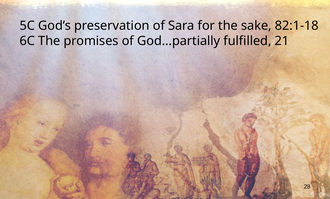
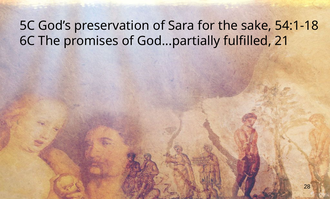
82:1-18: 82:1-18 -> 54:1-18
